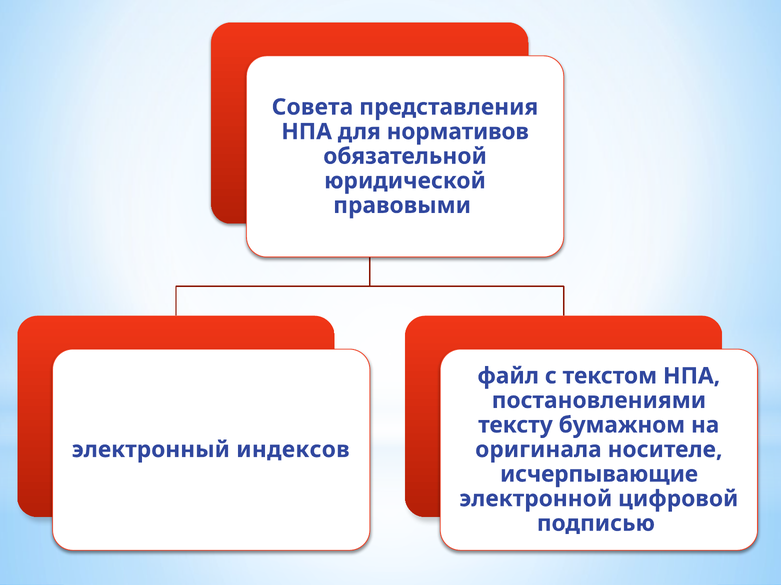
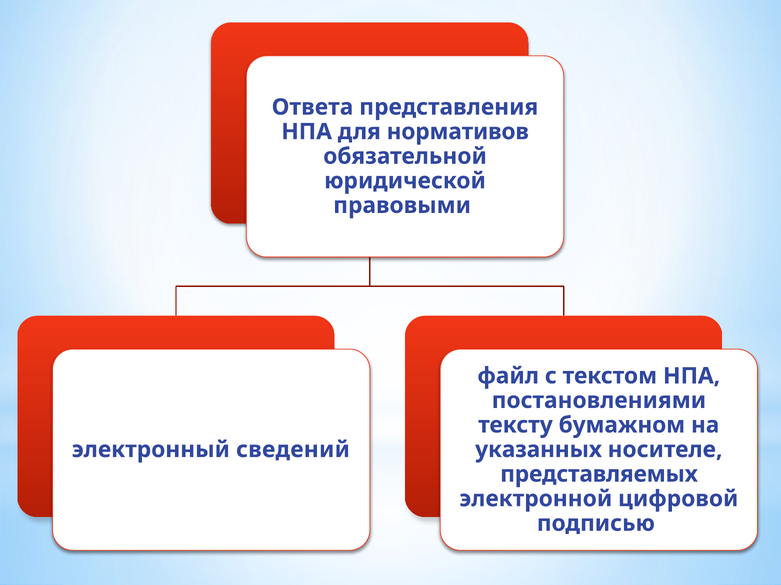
Совета: Совета -> Ответа
индексов: индексов -> сведений
оригинала: оригинала -> указанных
исчерпывающие: исчерпывающие -> представляемых
